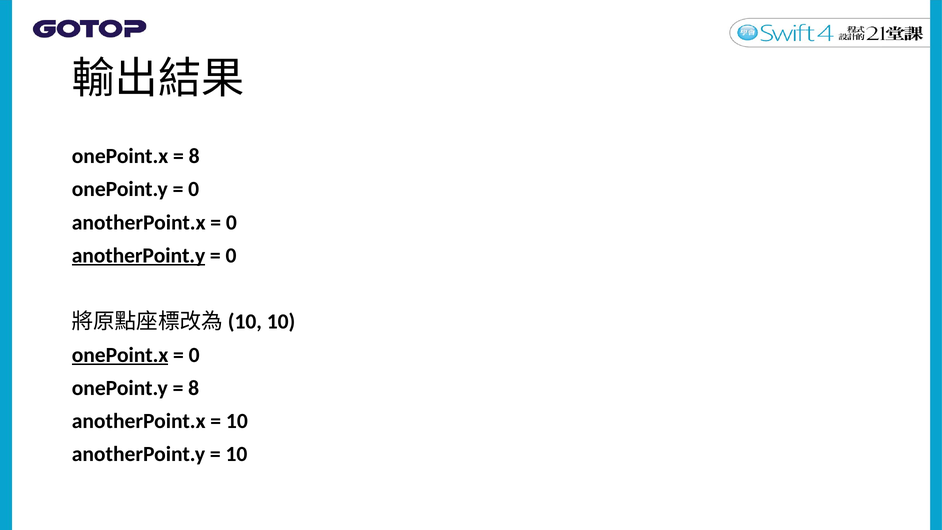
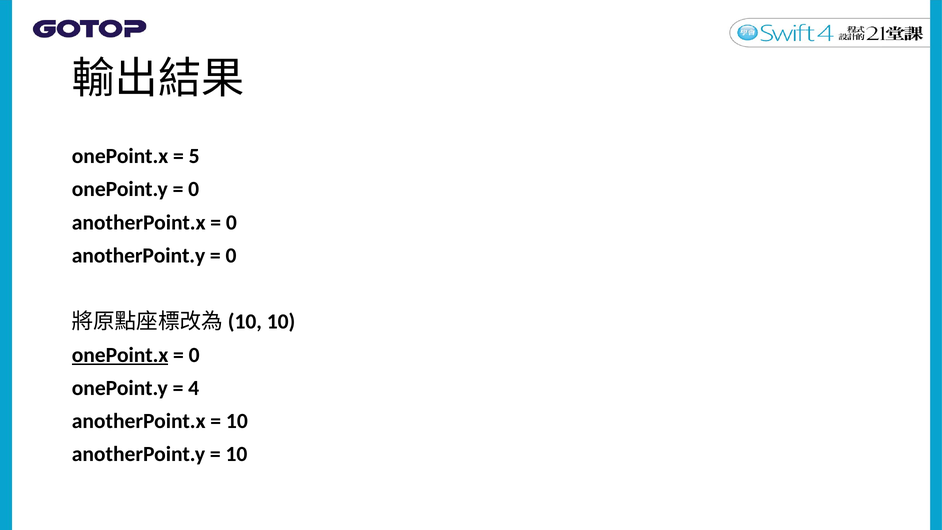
8 at (194, 156): 8 -> 5
anotherPoint.y at (139, 255) underline: present -> none
8 at (194, 388): 8 -> 4
